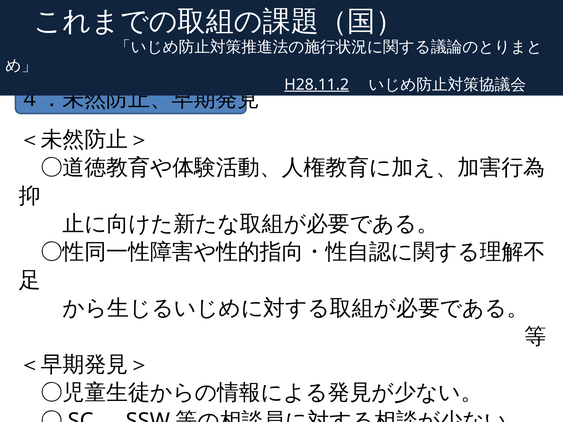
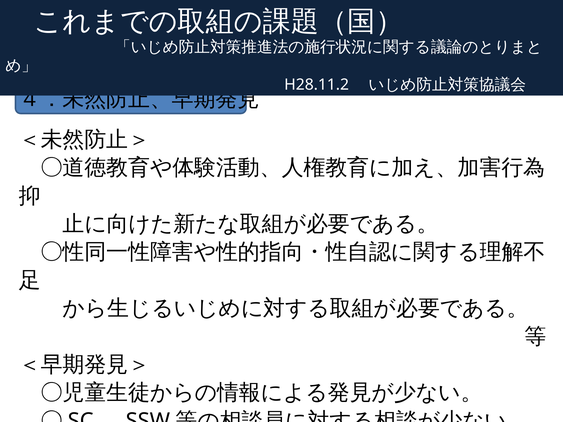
H28.11.2 underline: present -> none
